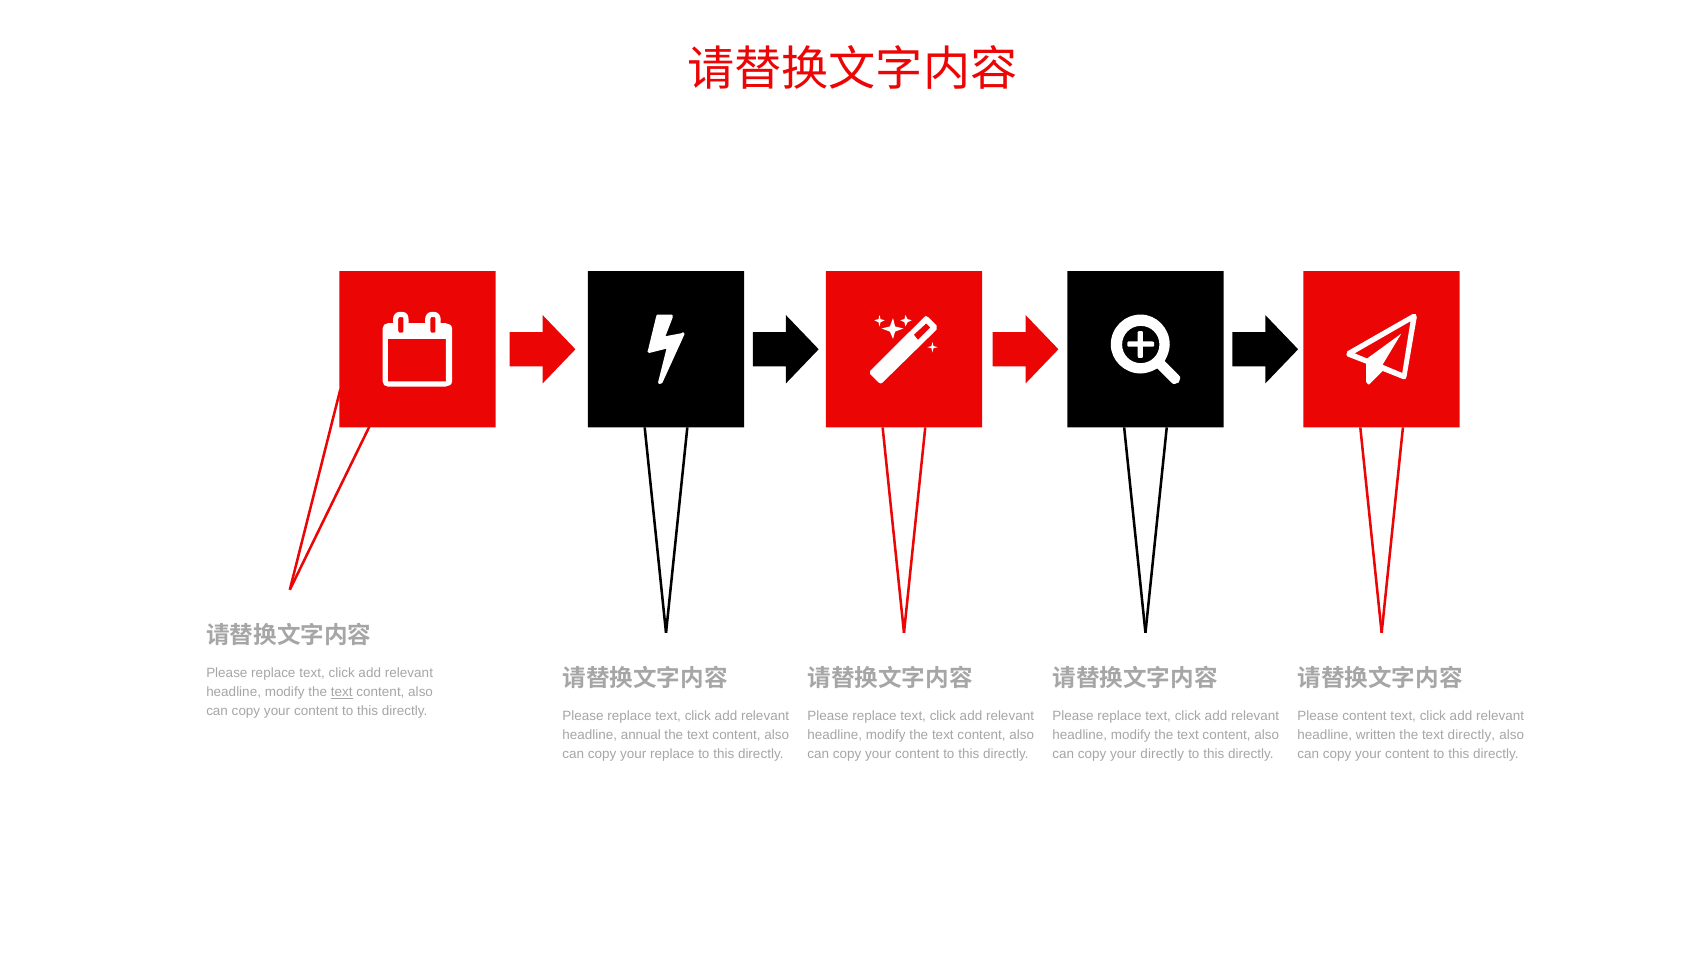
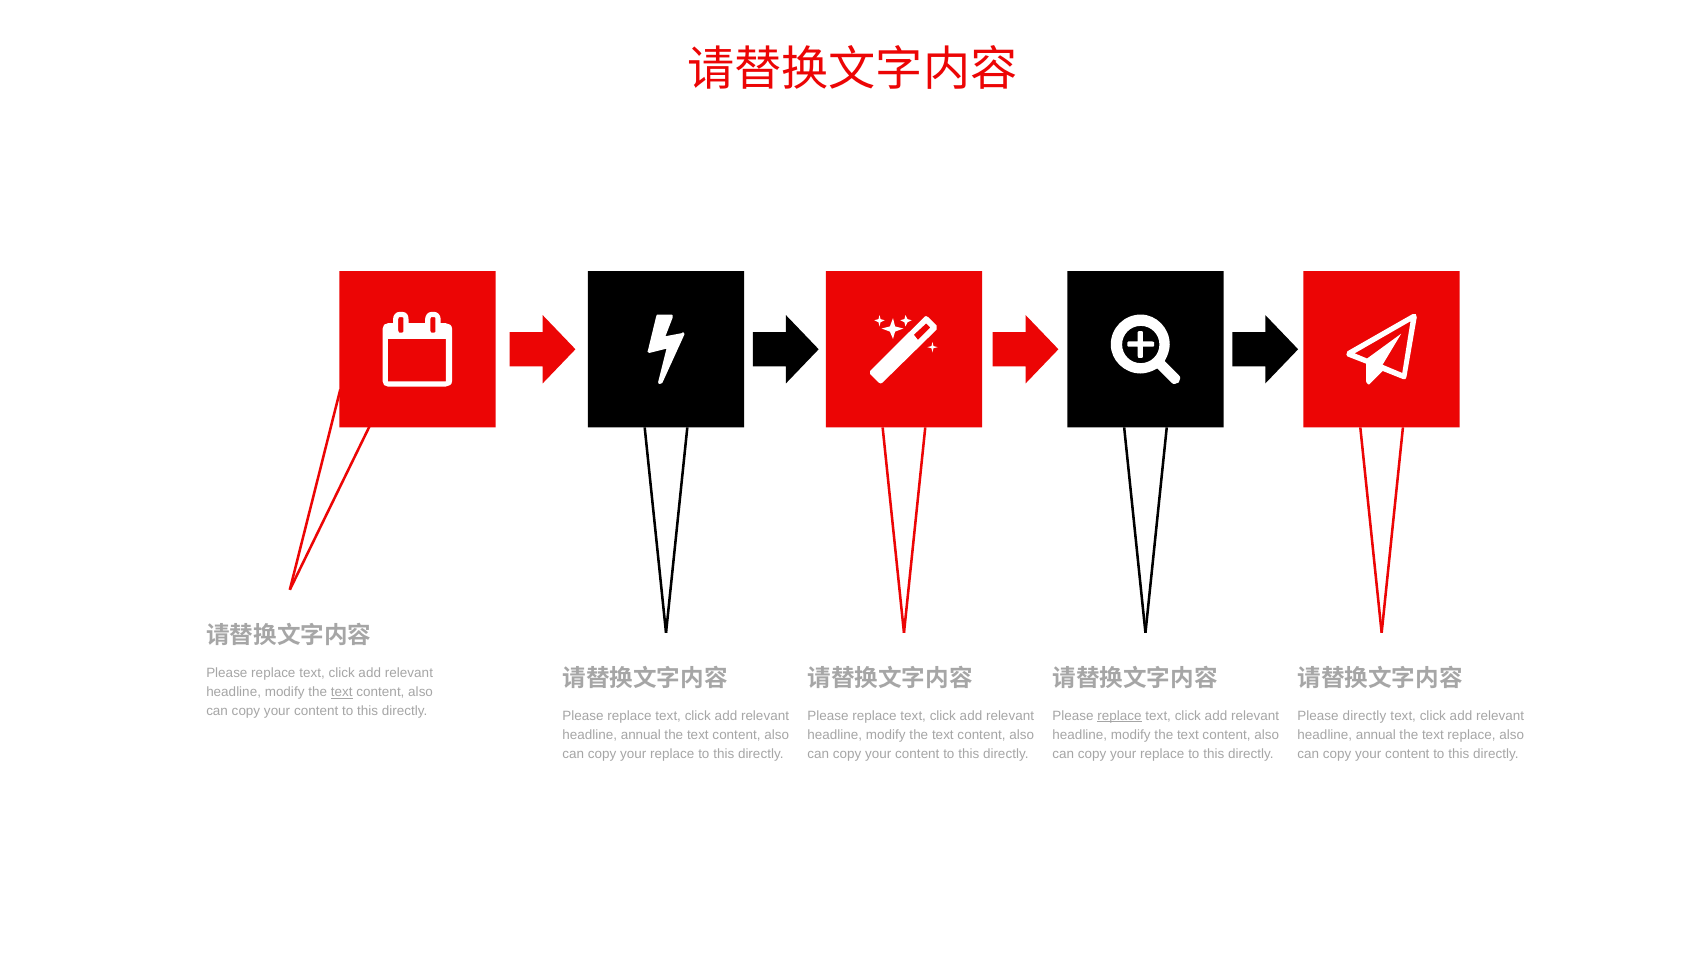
replace at (1120, 716) underline: none -> present
Please content: content -> directly
written at (1376, 735): written -> annual
text directly: directly -> replace
directly at (1162, 755): directly -> replace
